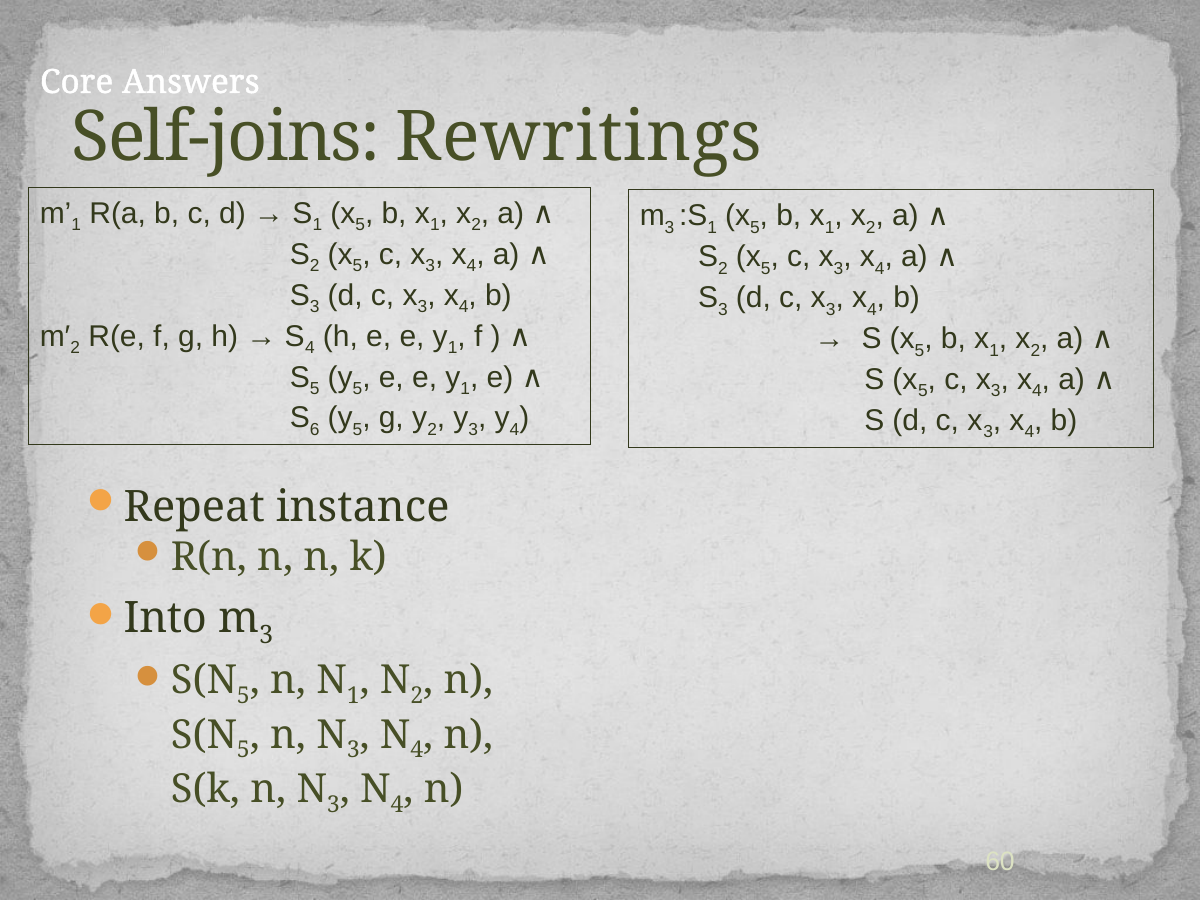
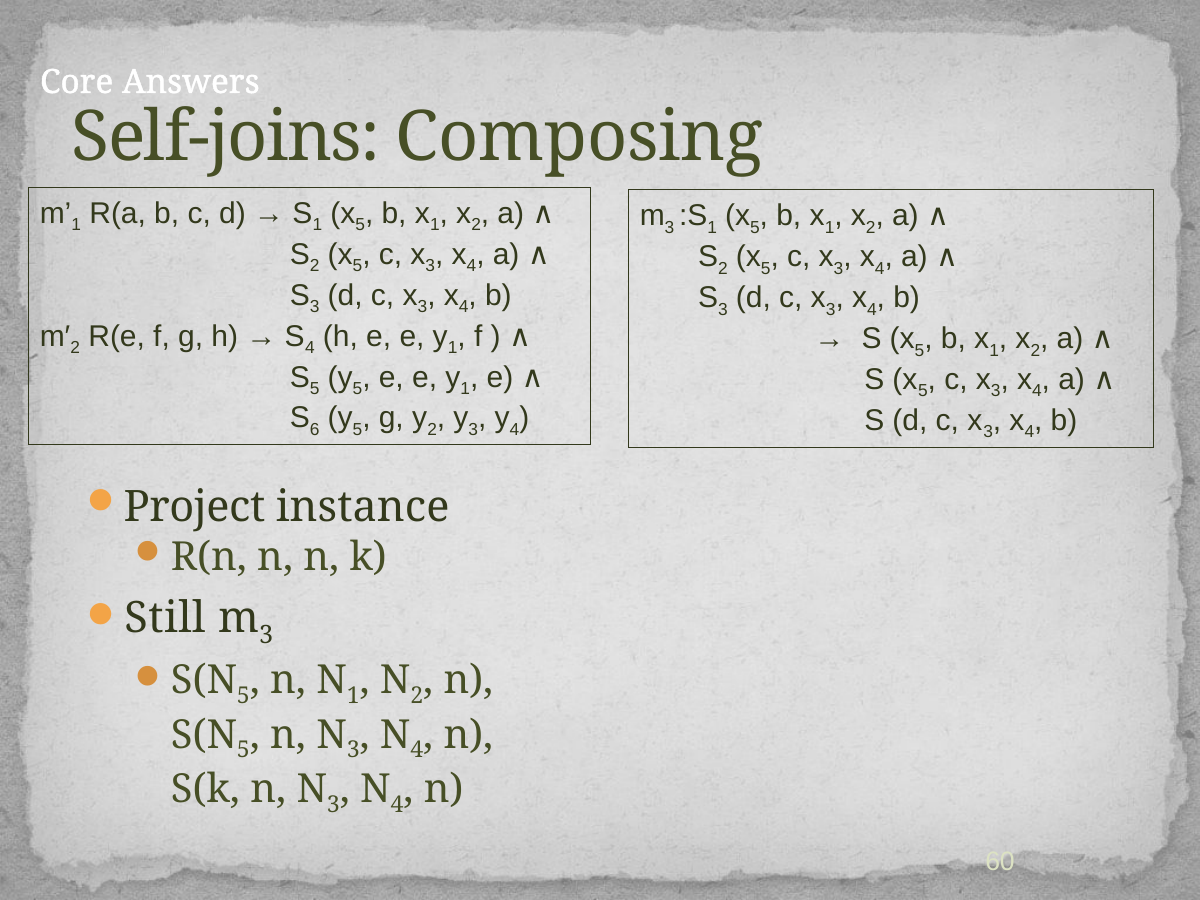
Rewritings: Rewritings -> Composing
Repeat: Repeat -> Project
Into: Into -> Still
